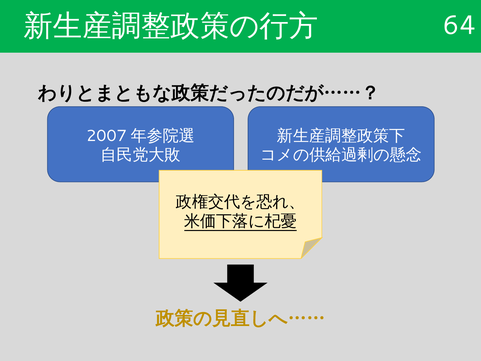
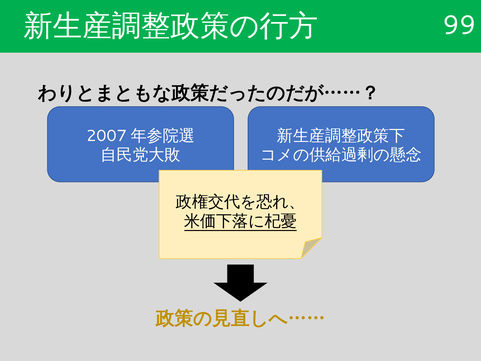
64: 64 -> 99
